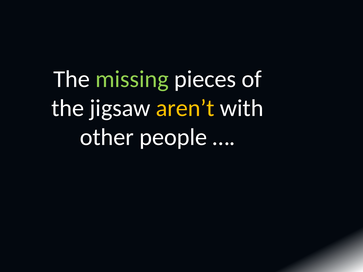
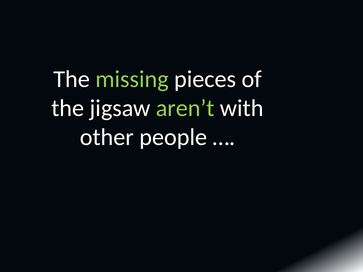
aren’t colour: yellow -> light green
